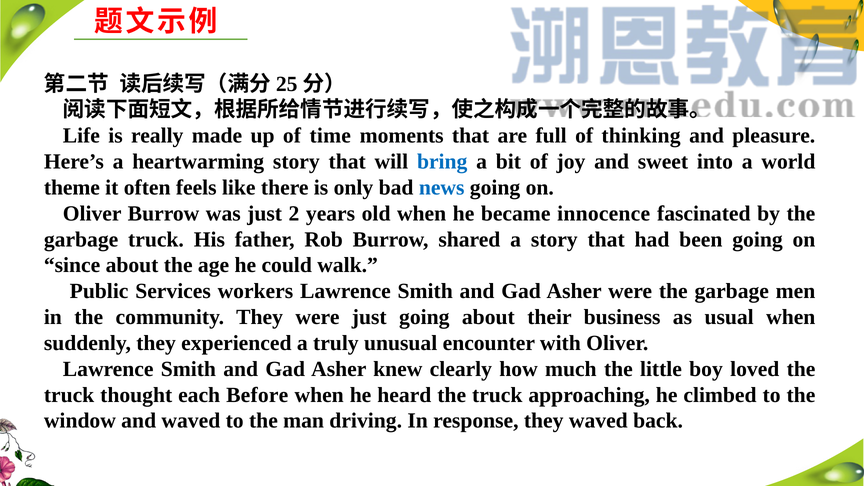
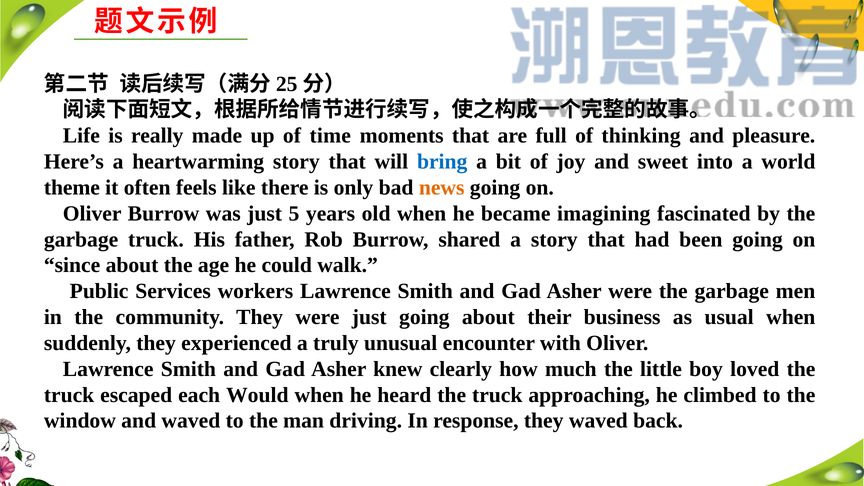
news colour: blue -> orange
2: 2 -> 5
innocence: innocence -> imagining
thought: thought -> escaped
Before: Before -> Would
